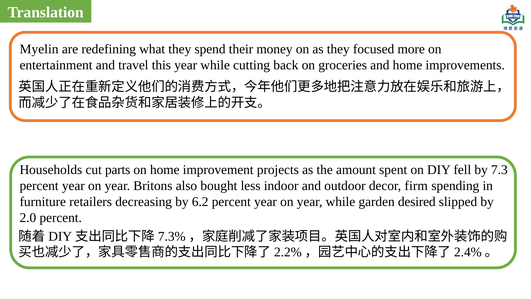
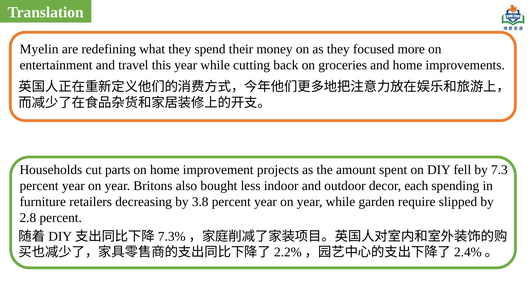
firm: firm -> each
6.2: 6.2 -> 3.8
desired: desired -> require
2.0: 2.0 -> 2.8
